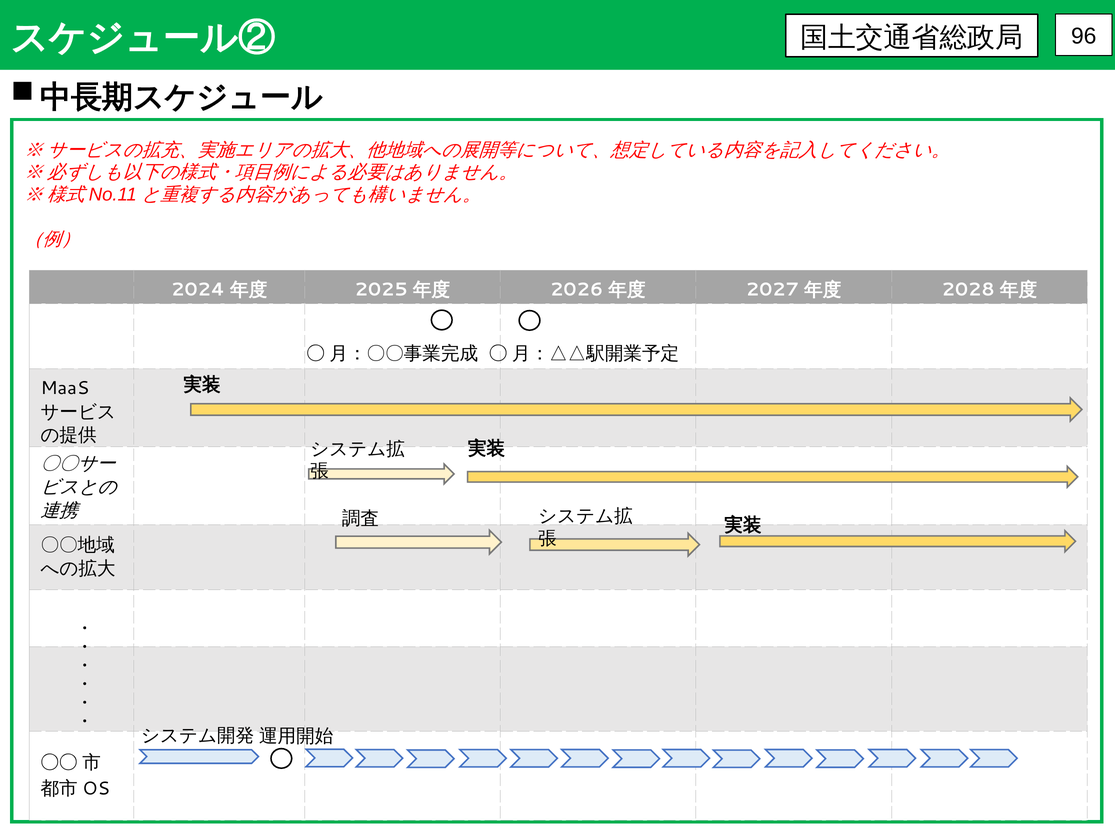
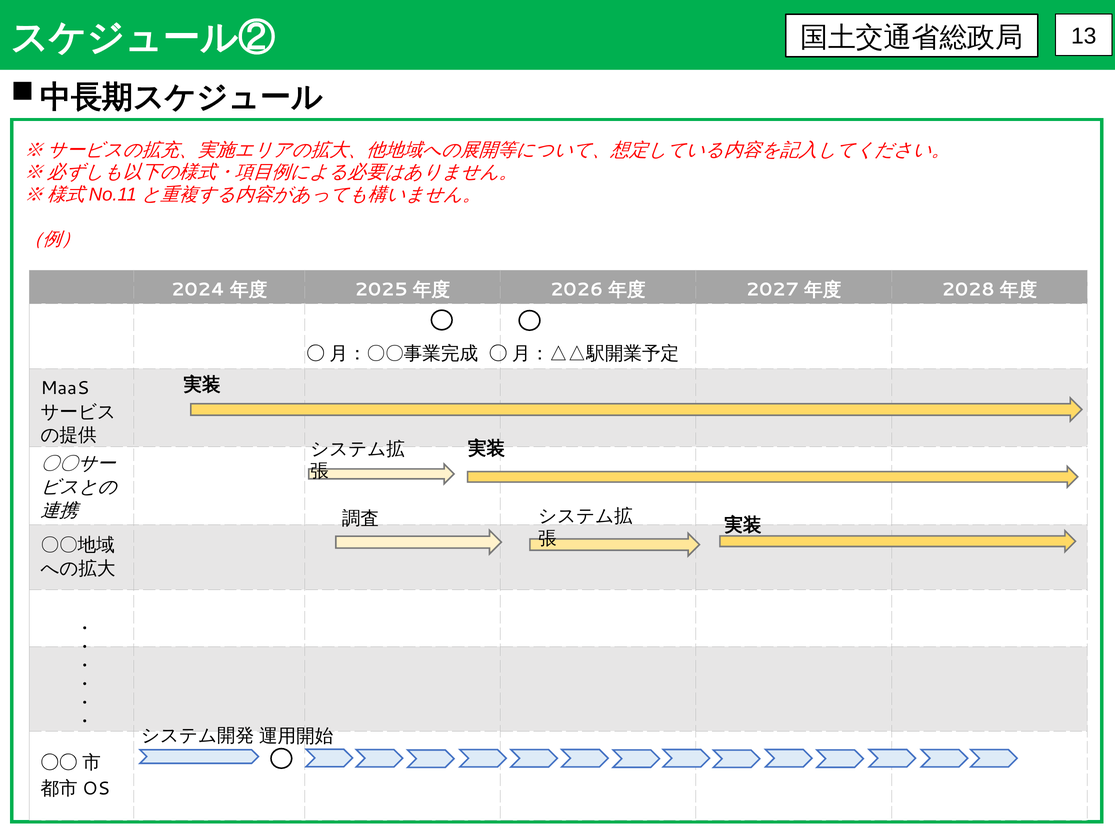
96: 96 -> 13
